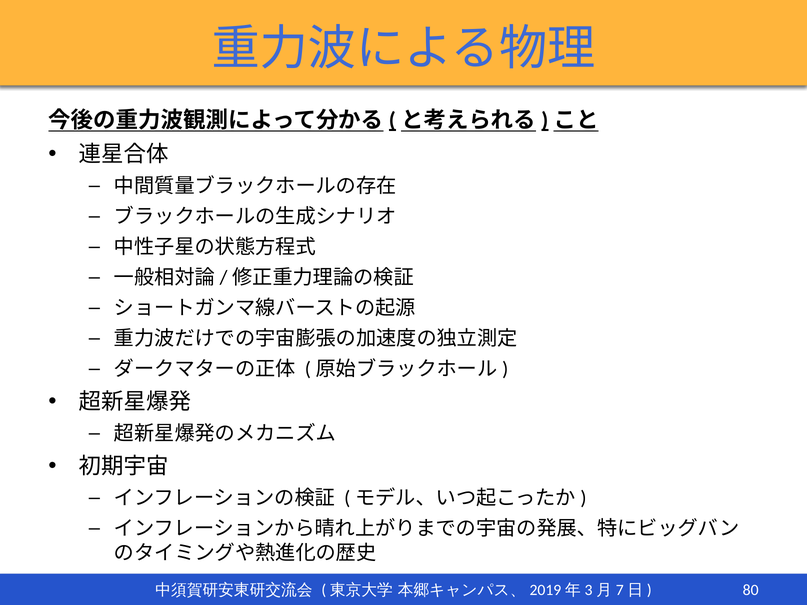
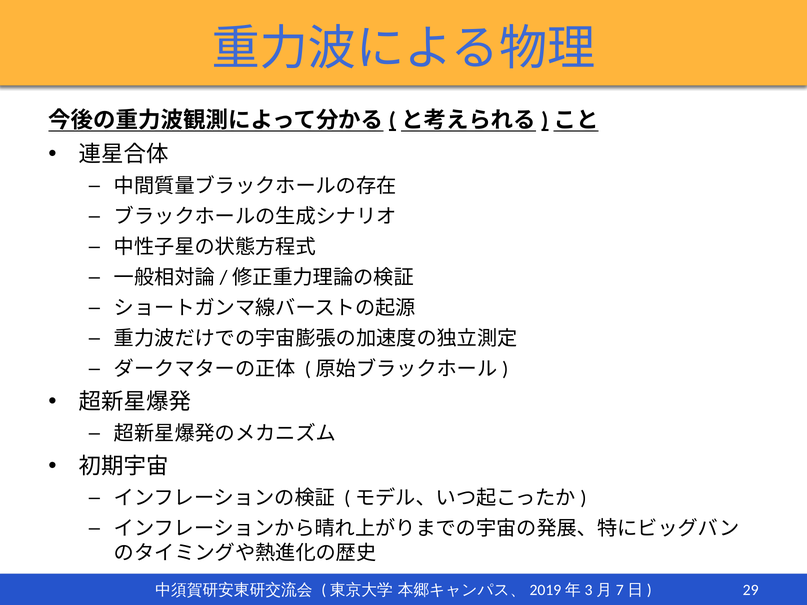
80: 80 -> 29
